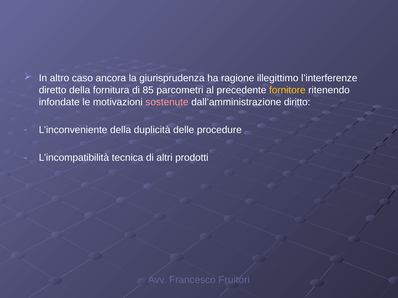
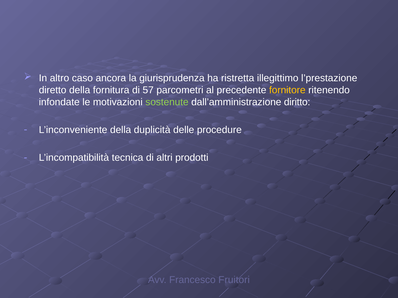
ragione: ragione -> ristretta
l’interferenze: l’interferenze -> l’prestazione
85: 85 -> 57
sostenute colour: pink -> light green
